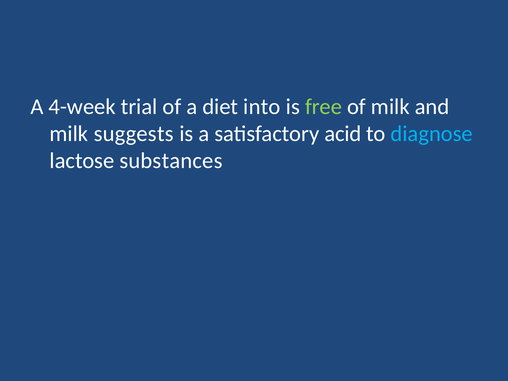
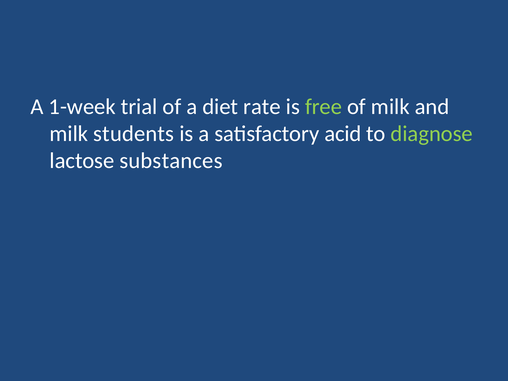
4-week: 4-week -> 1-week
into: into -> rate
suggests: suggests -> students
diagnose colour: light blue -> light green
